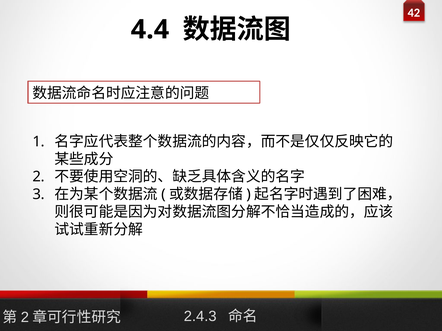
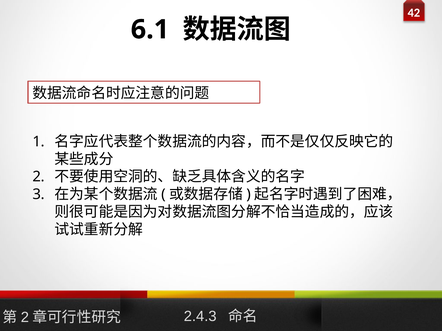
4.4: 4.4 -> 6.1
